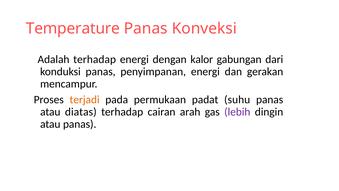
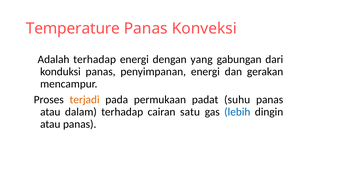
kalor: kalor -> yang
diatas: diatas -> dalam
arah: arah -> satu
lebih colour: purple -> blue
